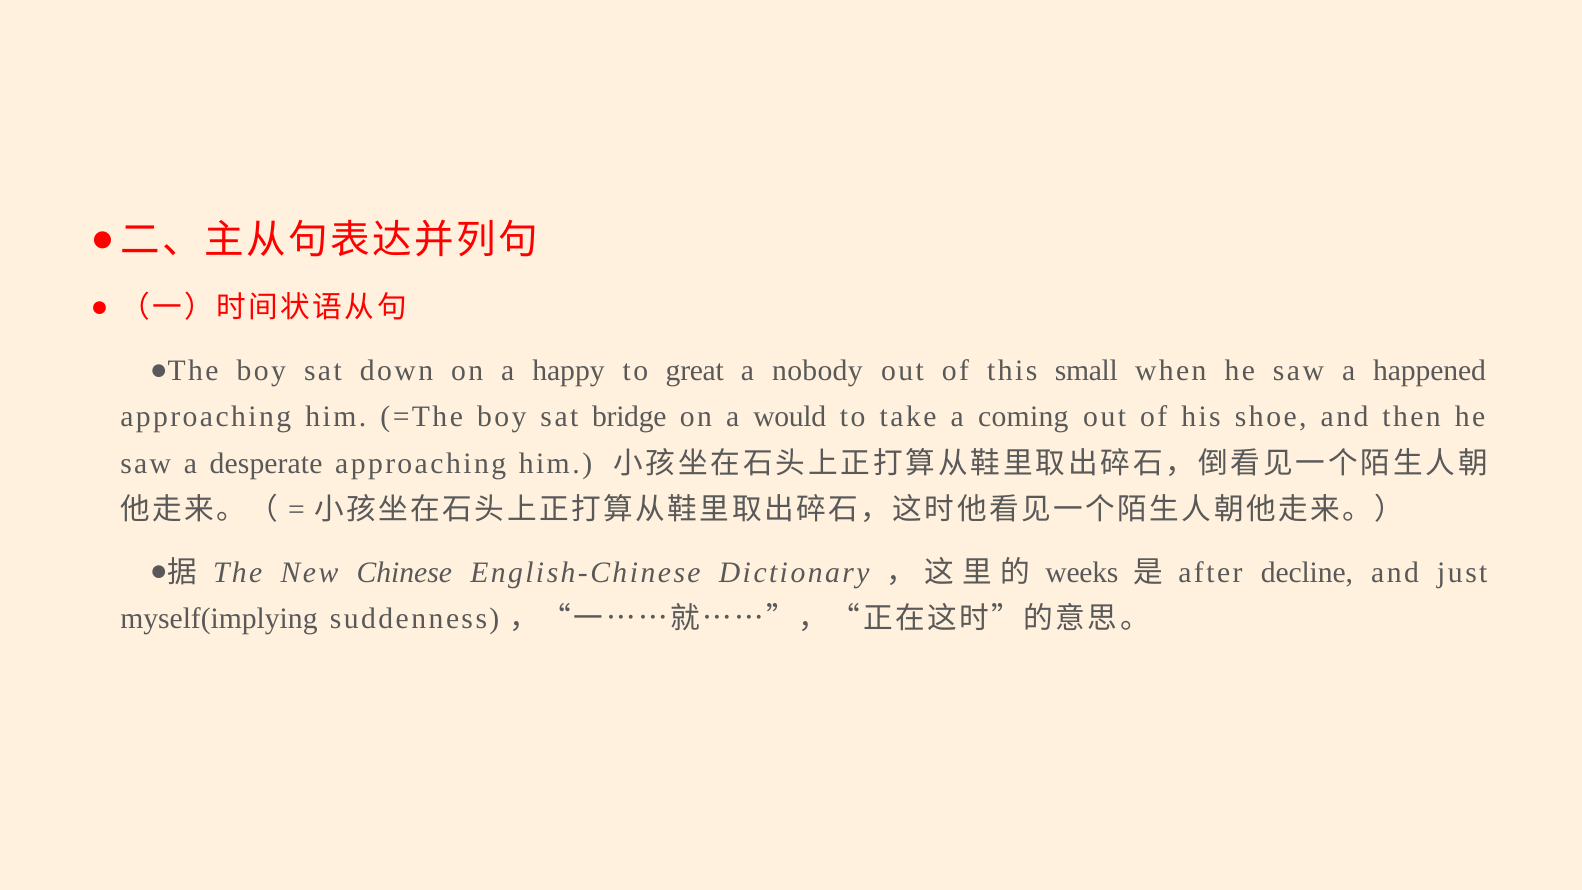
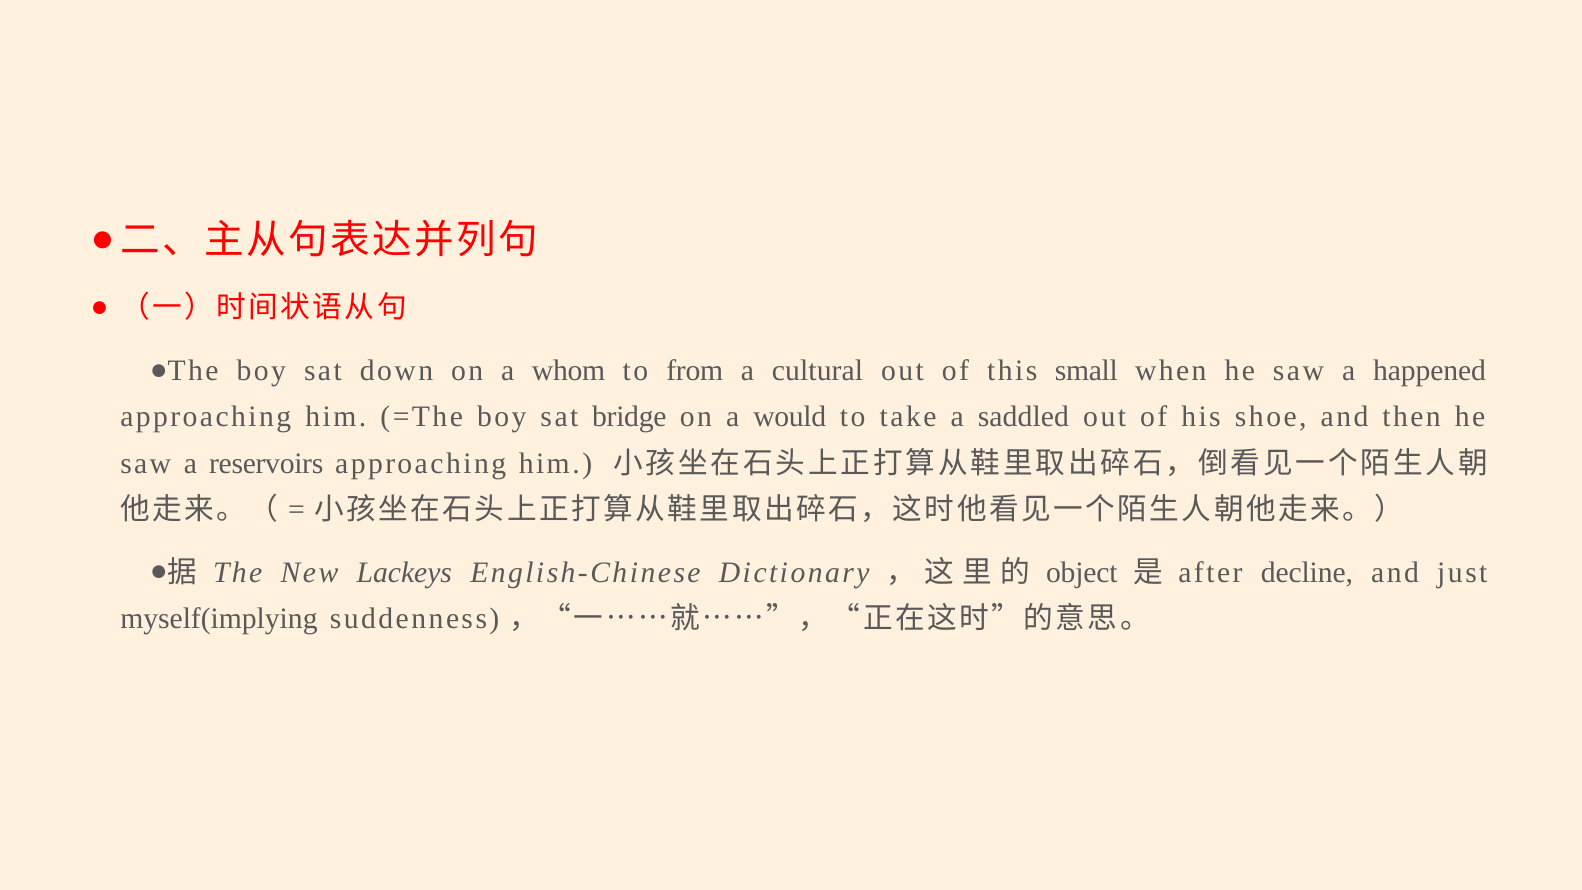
happy: happy -> whom
great: great -> from
nobody: nobody -> cultural
coming: coming -> saddled
desperate: desperate -> reservoirs
Chinese: Chinese -> Lackeys
weeks: weeks -> object
